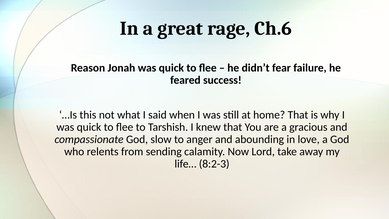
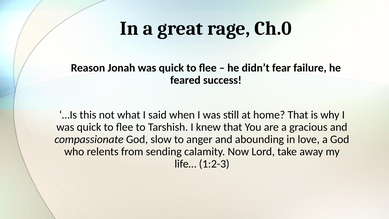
Ch.6: Ch.6 -> Ch.0
8:2-3: 8:2-3 -> 1:2-3
